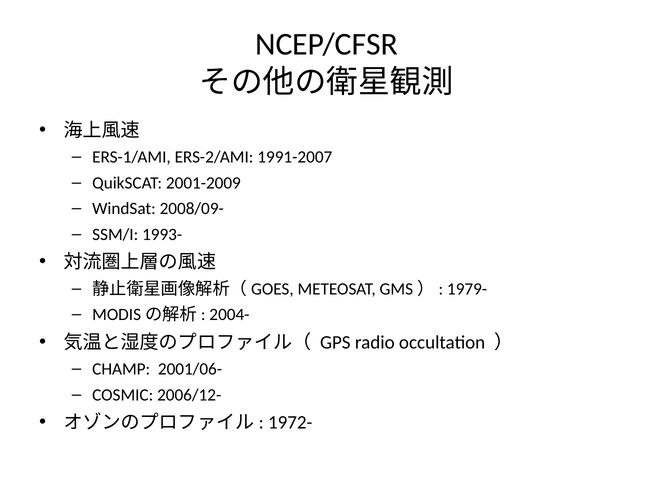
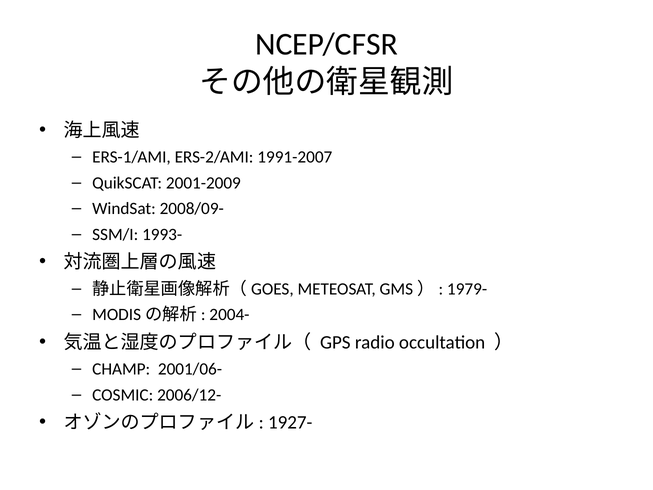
1972-: 1972- -> 1927-
